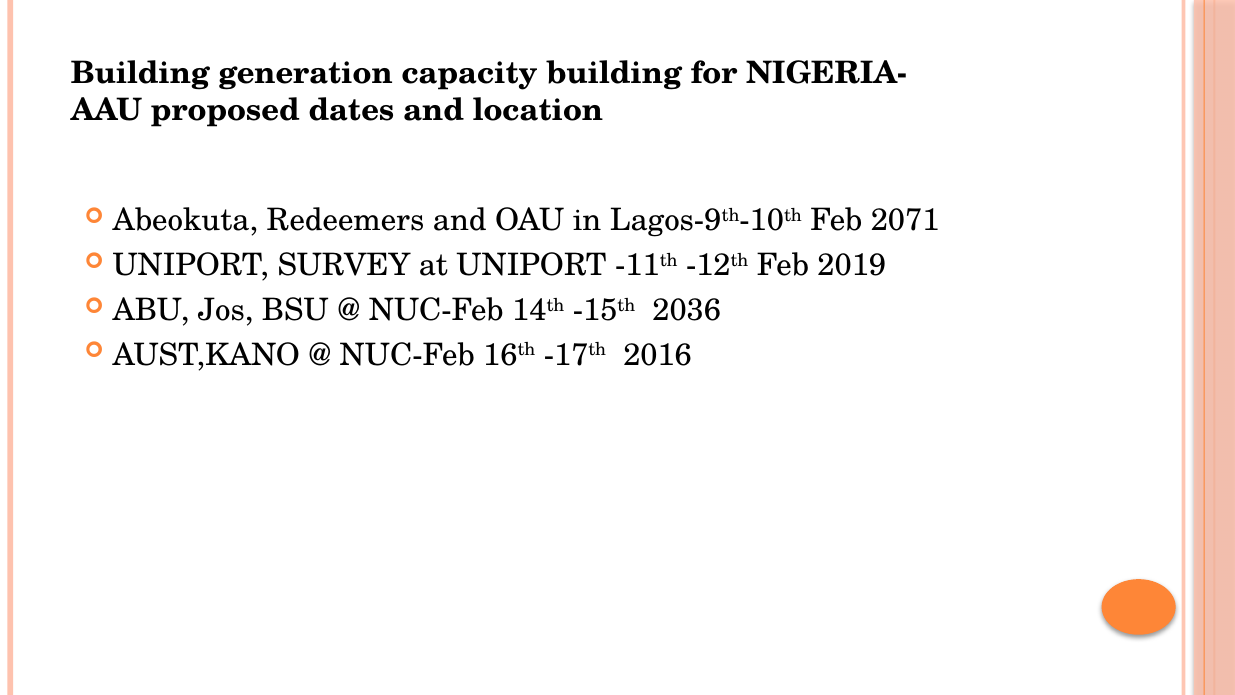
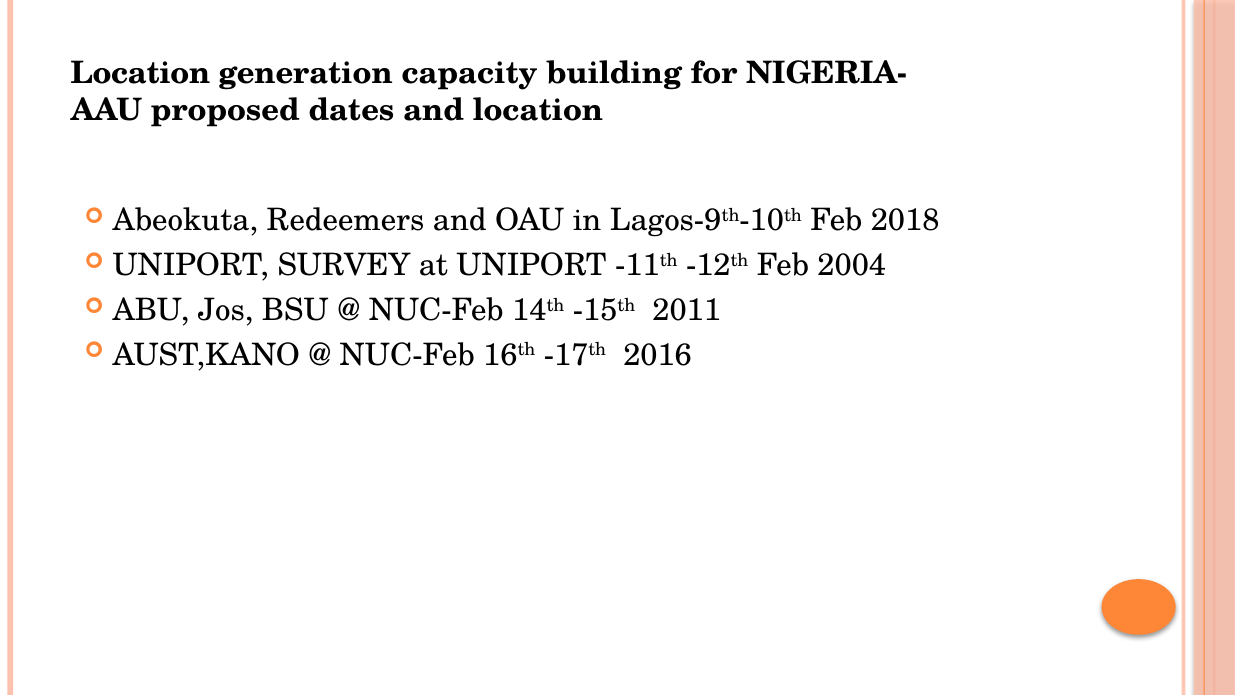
Building at (140, 73): Building -> Location
2071: 2071 -> 2018
2019: 2019 -> 2004
2036: 2036 -> 2011
